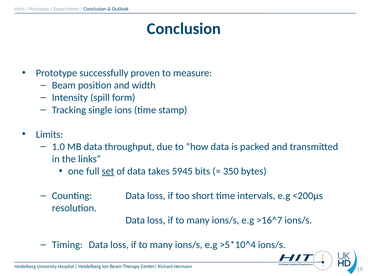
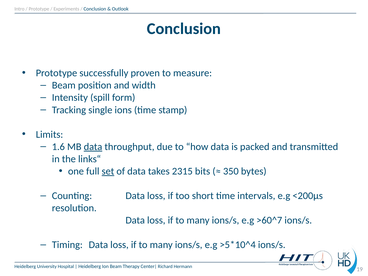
1.0: 1.0 -> 1.6
data at (93, 147) underline: none -> present
5945: 5945 -> 2315
>16^7: >16^7 -> >60^7
